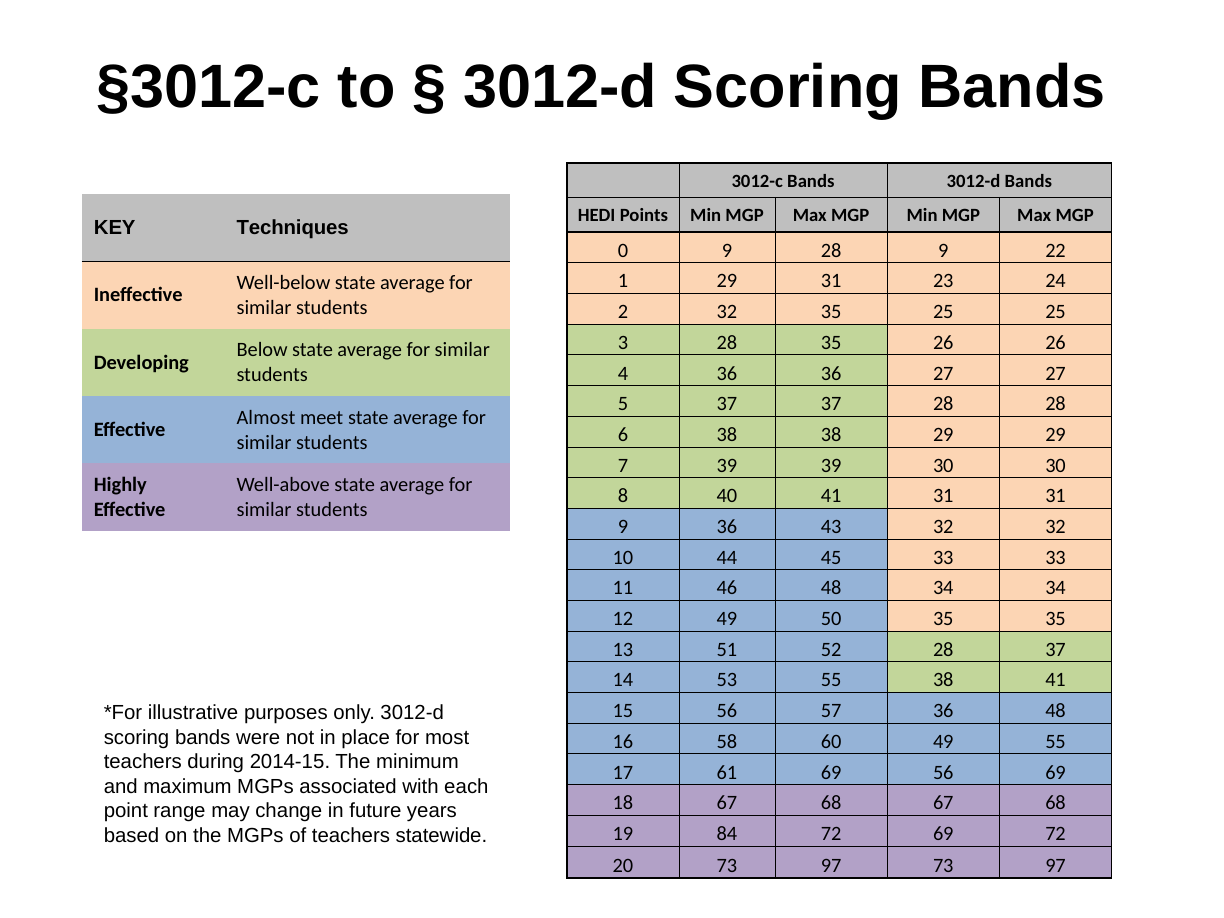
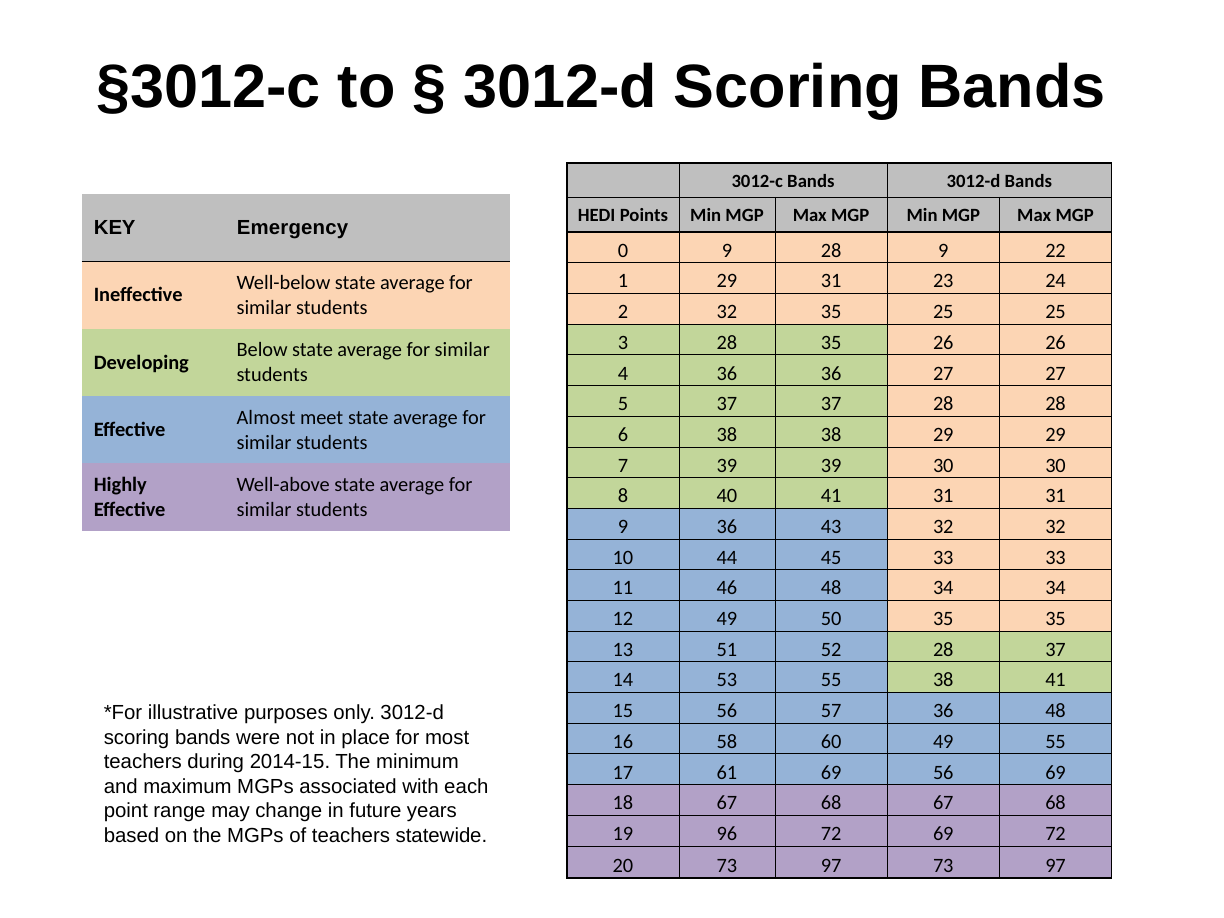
Techniques: Techniques -> Emergency
84: 84 -> 96
